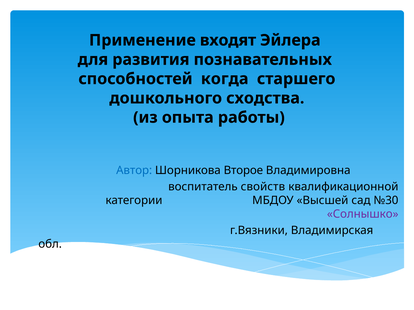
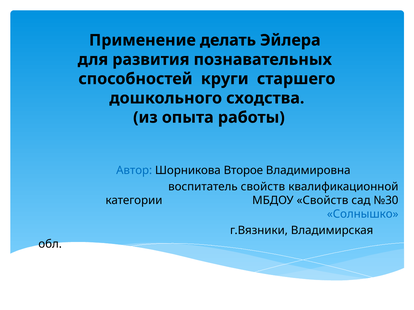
входят: входят -> делать
когда: когда -> круги
МБДОУ Высшей: Высшей -> Свойств
Солнышко colour: purple -> blue
